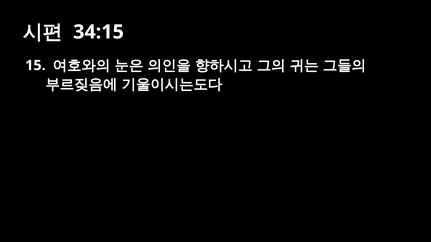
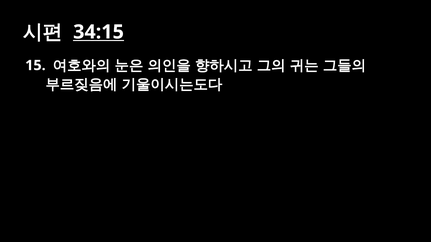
34:15 underline: none -> present
